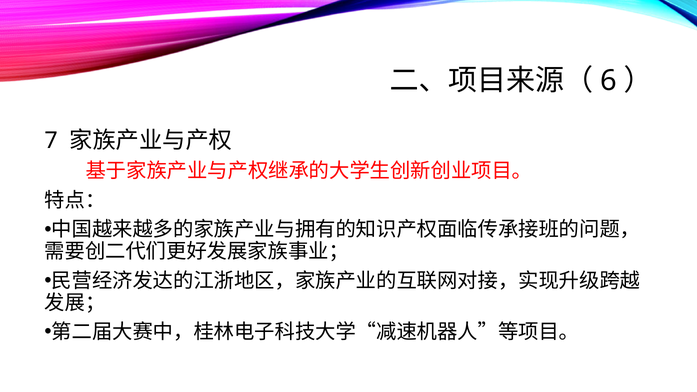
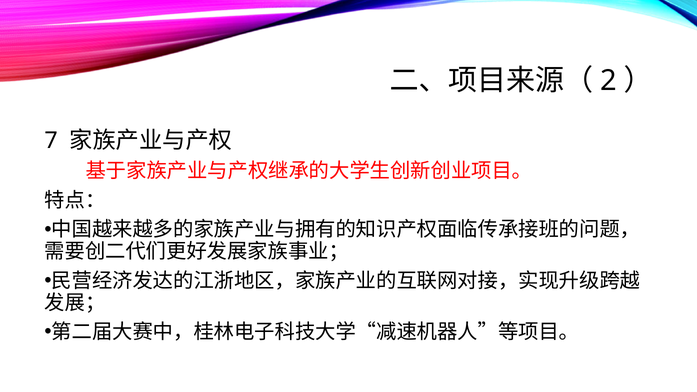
6: 6 -> 2
